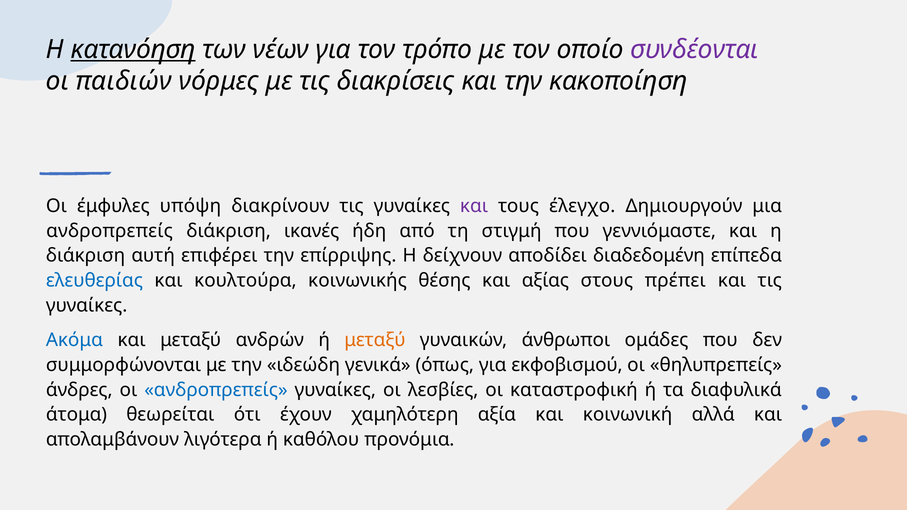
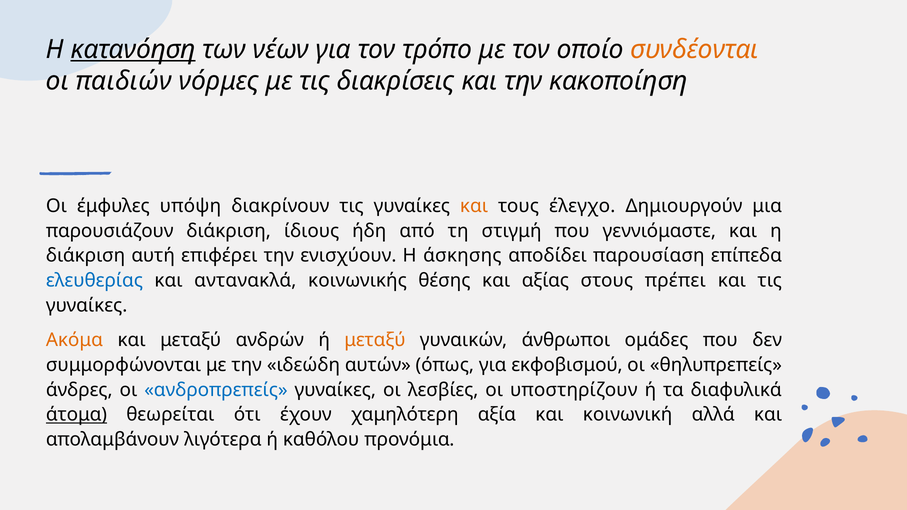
συνδέονται colour: purple -> orange
και at (474, 206) colour: purple -> orange
ανδροπρεπείς at (110, 231): ανδροπρεπείς -> παρουσιάζουν
ικανές: ικανές -> ίδιους
επίρριψης: επίρριψης -> ενισχύουν
δείχνουν: δείχνουν -> άσκησης
διαδεδομένη: διαδεδομένη -> παρουσίαση
κουλτούρα: κουλτούρα -> αντανακλά
Ακόμα colour: blue -> orange
γενικά: γενικά -> αυτών
καταστροφική: καταστροφική -> υποστηρίζουν
άτομα underline: none -> present
